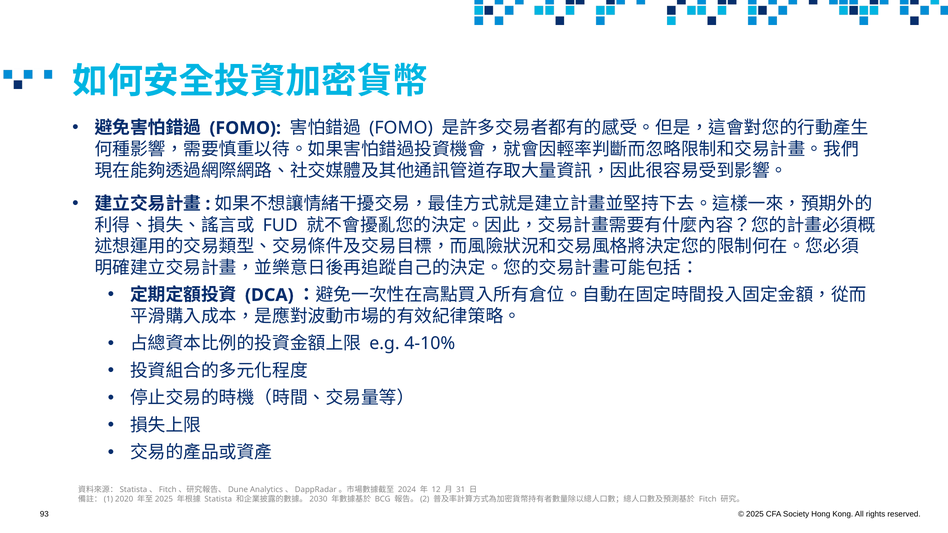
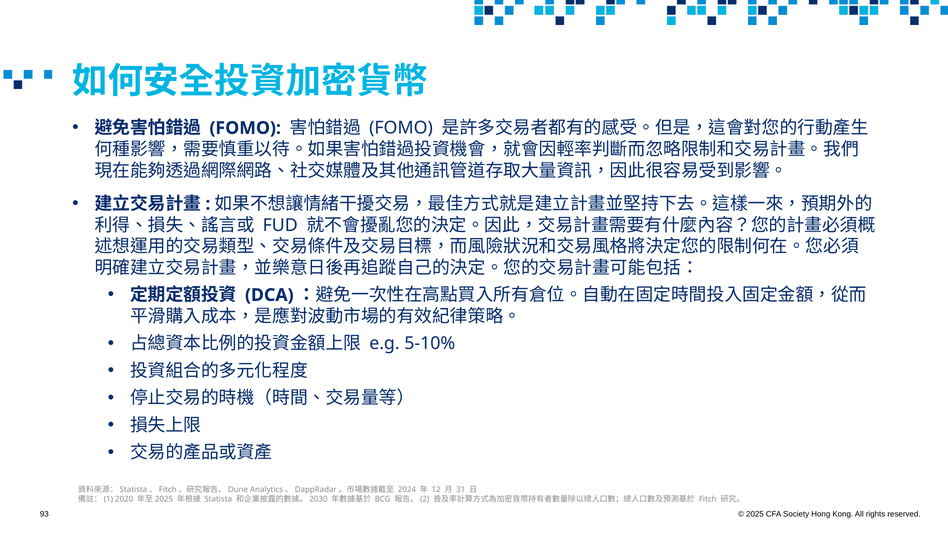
4-10%: 4-10% -> 5-10%
